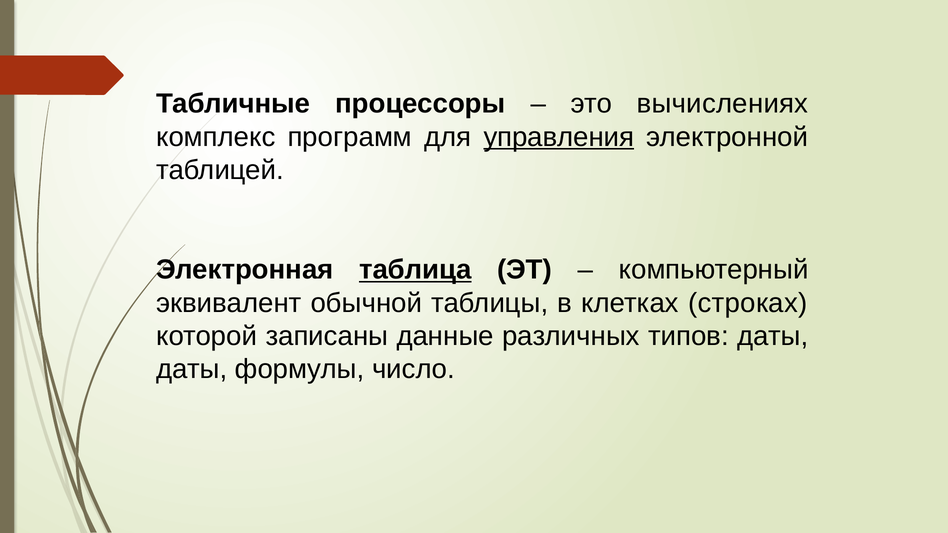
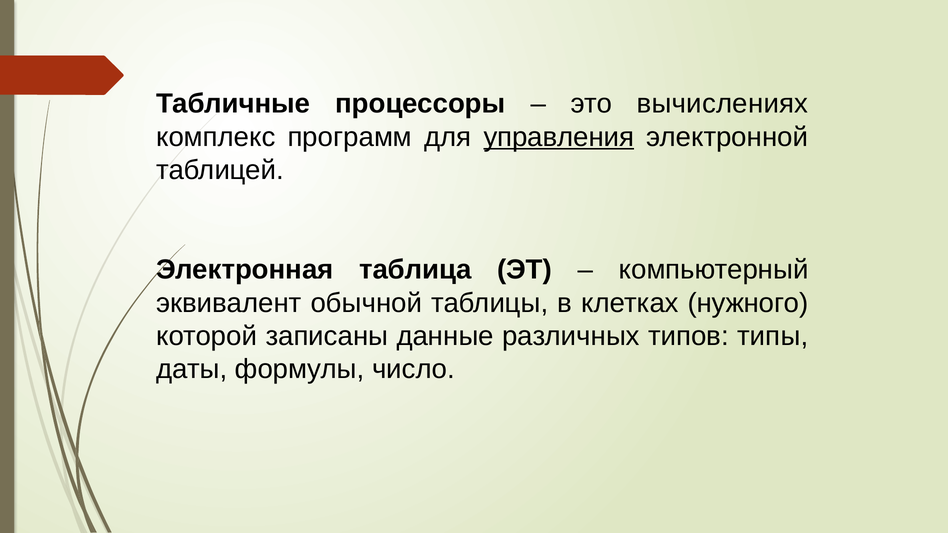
таблица underline: present -> none
строках: строках -> нужного
типов даты: даты -> типы
